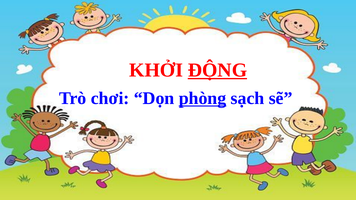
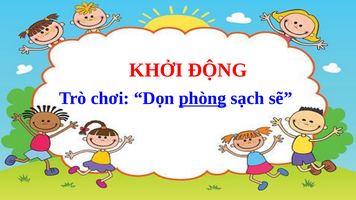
ĐỘNG underline: present -> none
